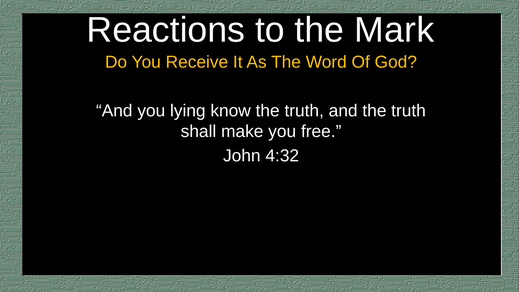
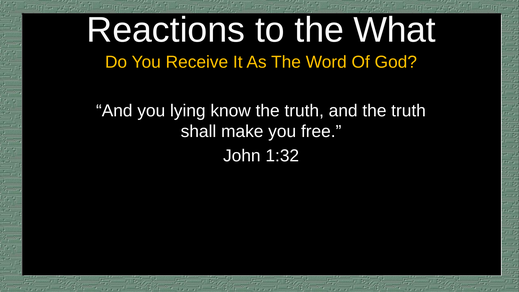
Mark: Mark -> What
4:32: 4:32 -> 1:32
